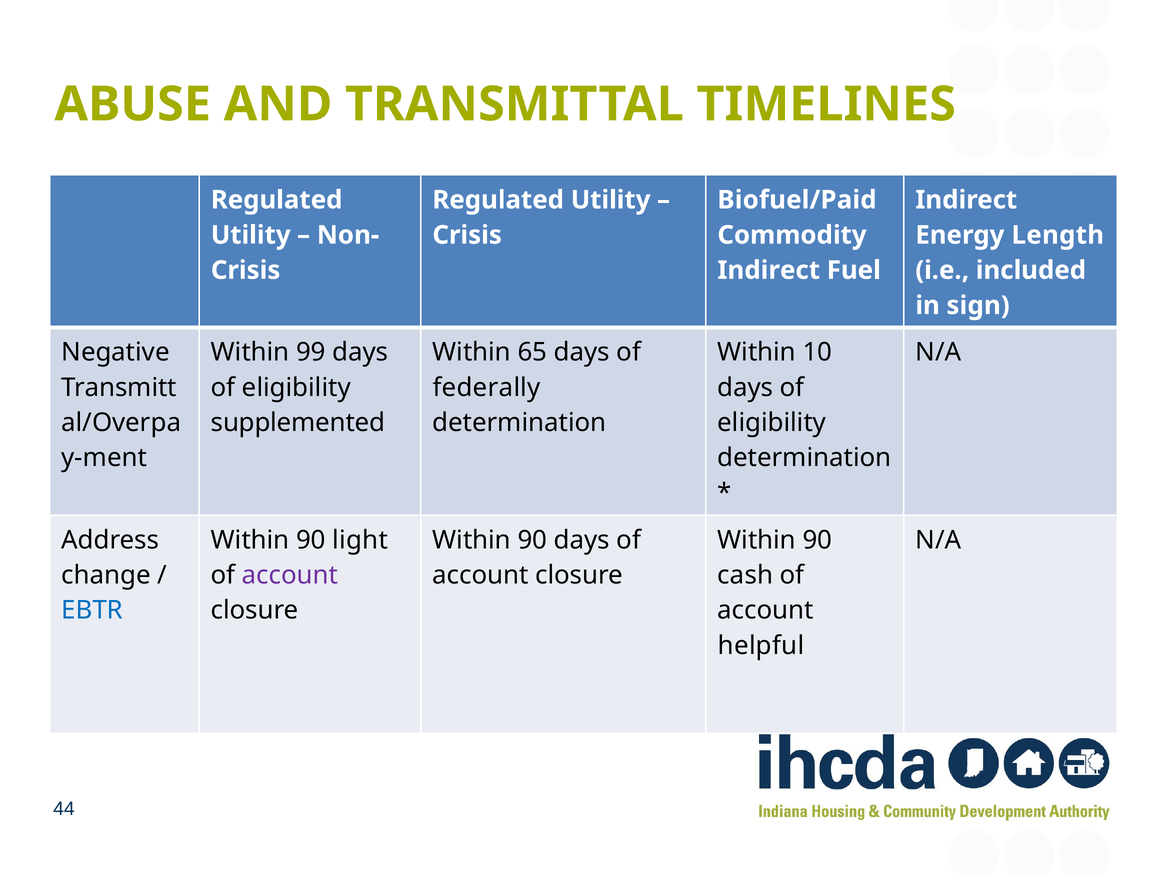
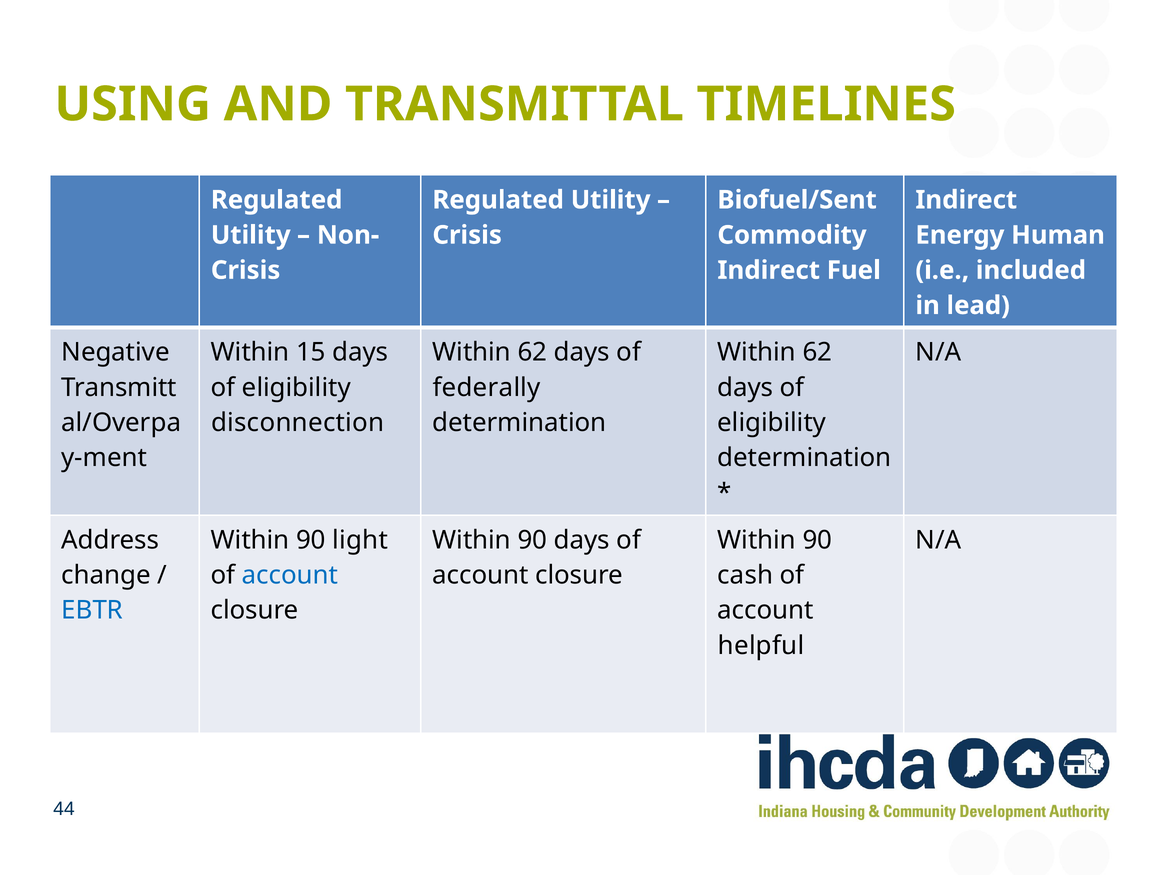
ABUSE: ABUSE -> USING
Biofuel/Paid: Biofuel/Paid -> Biofuel/Sent
Length: Length -> Human
sign: sign -> lead
99: 99 -> 15
65 at (532, 352): 65 -> 62
10 at (817, 352): 10 -> 62
supplemented: supplemented -> disconnection
account at (290, 575) colour: purple -> blue
